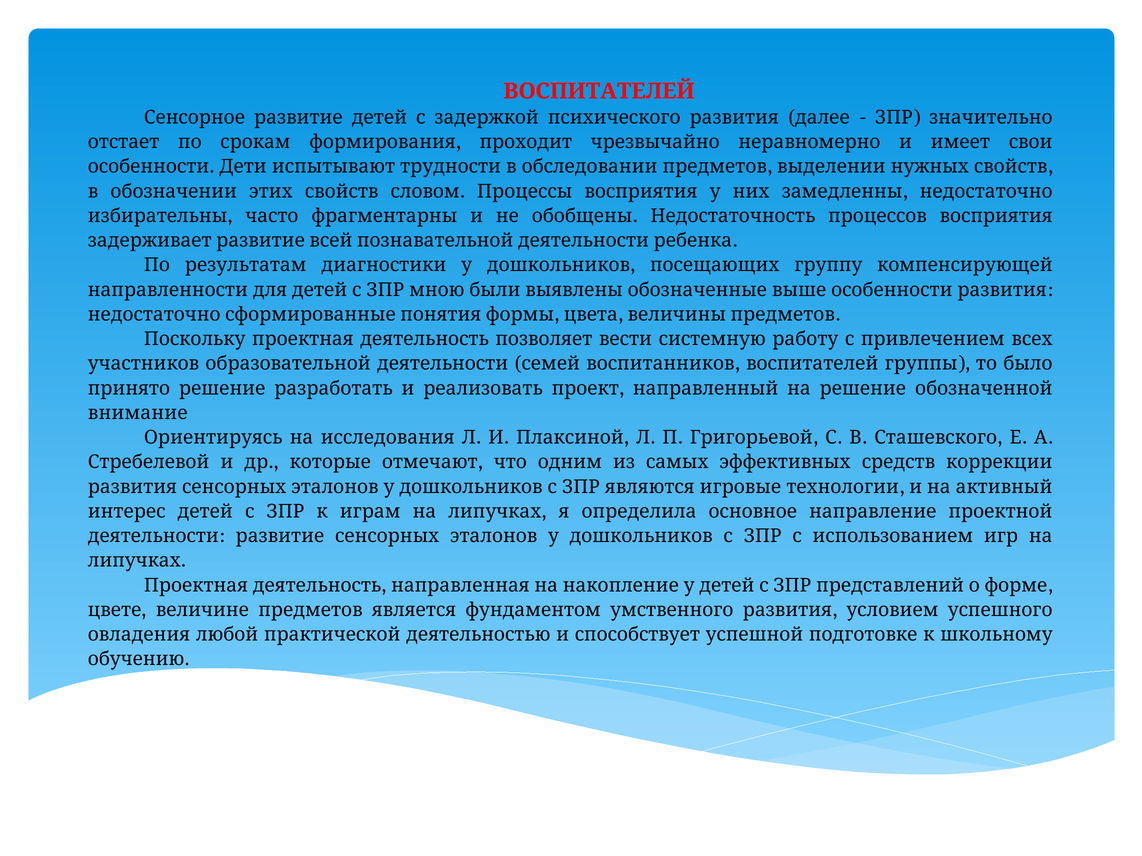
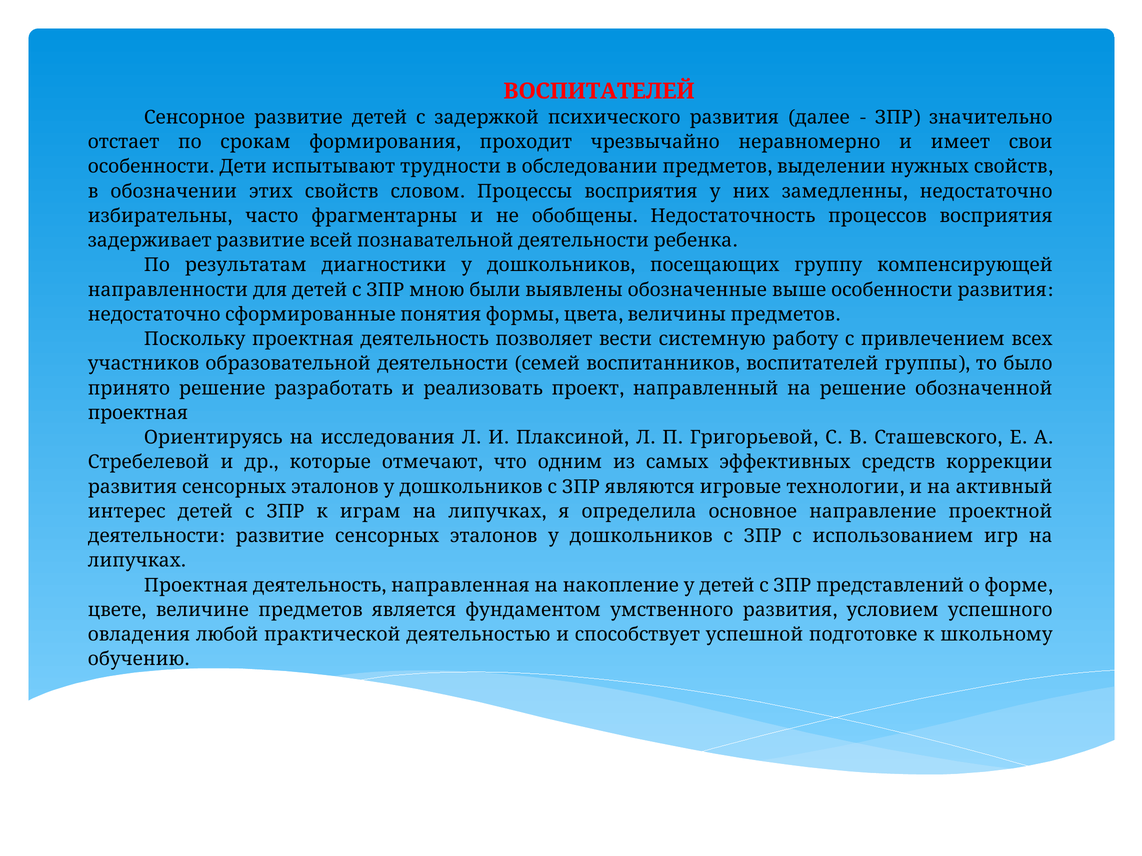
внимание at (138, 413): внимание -> проектная
